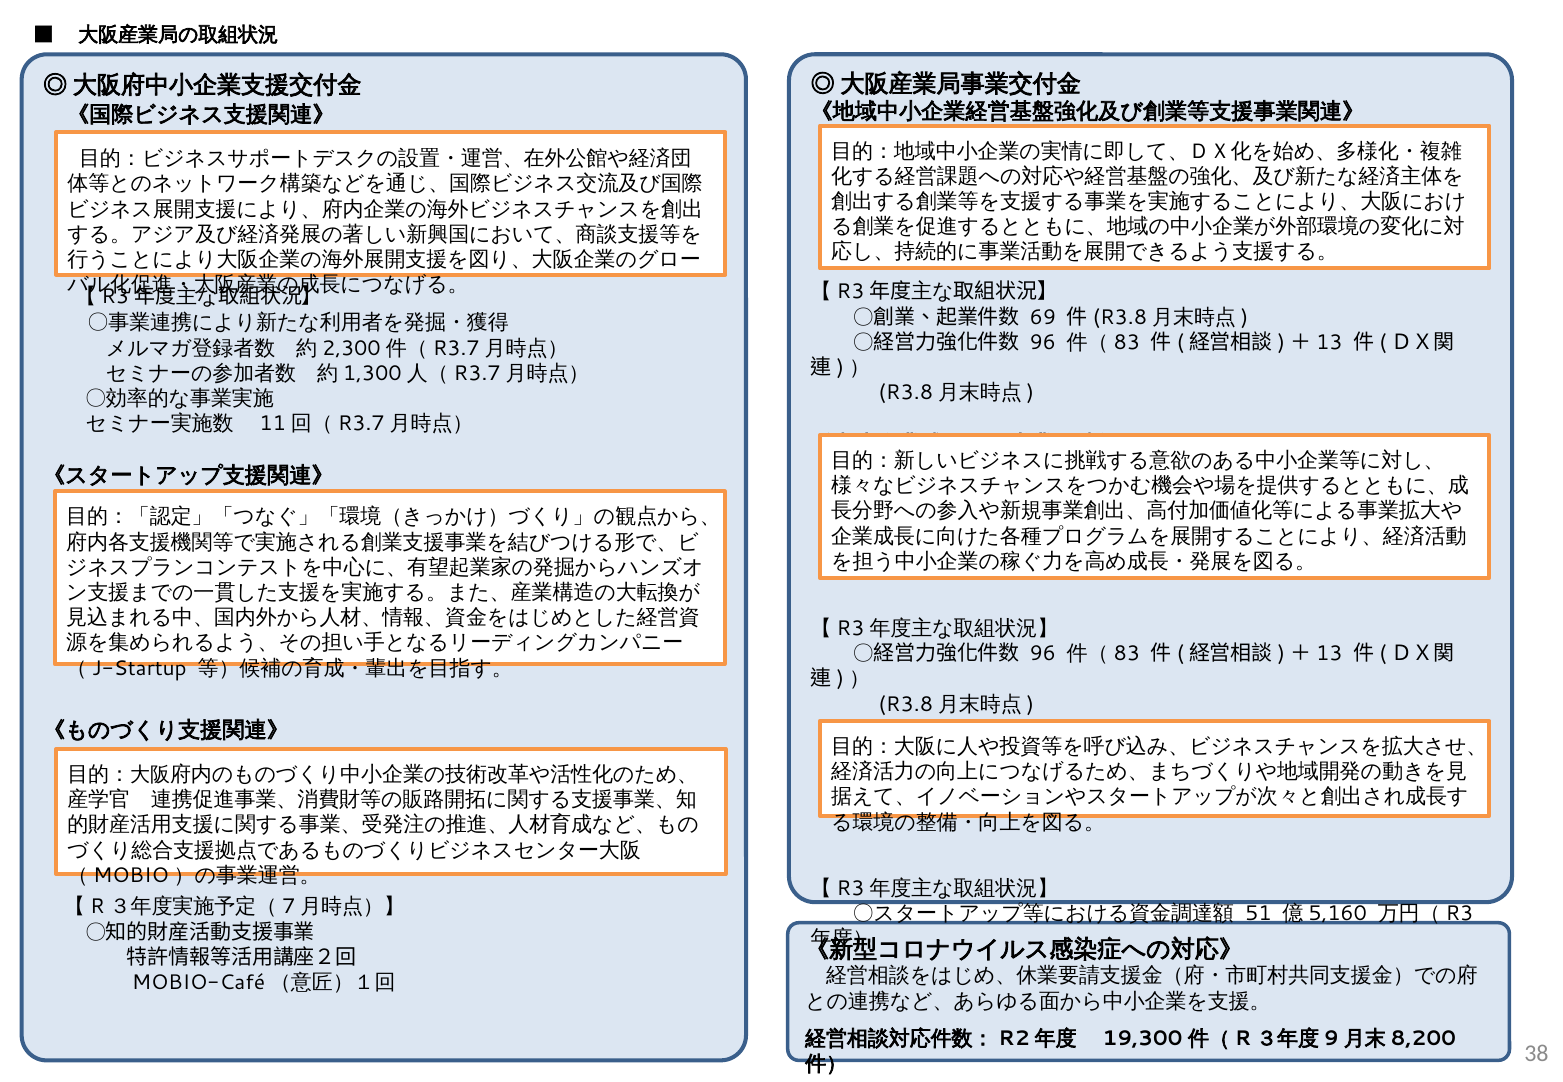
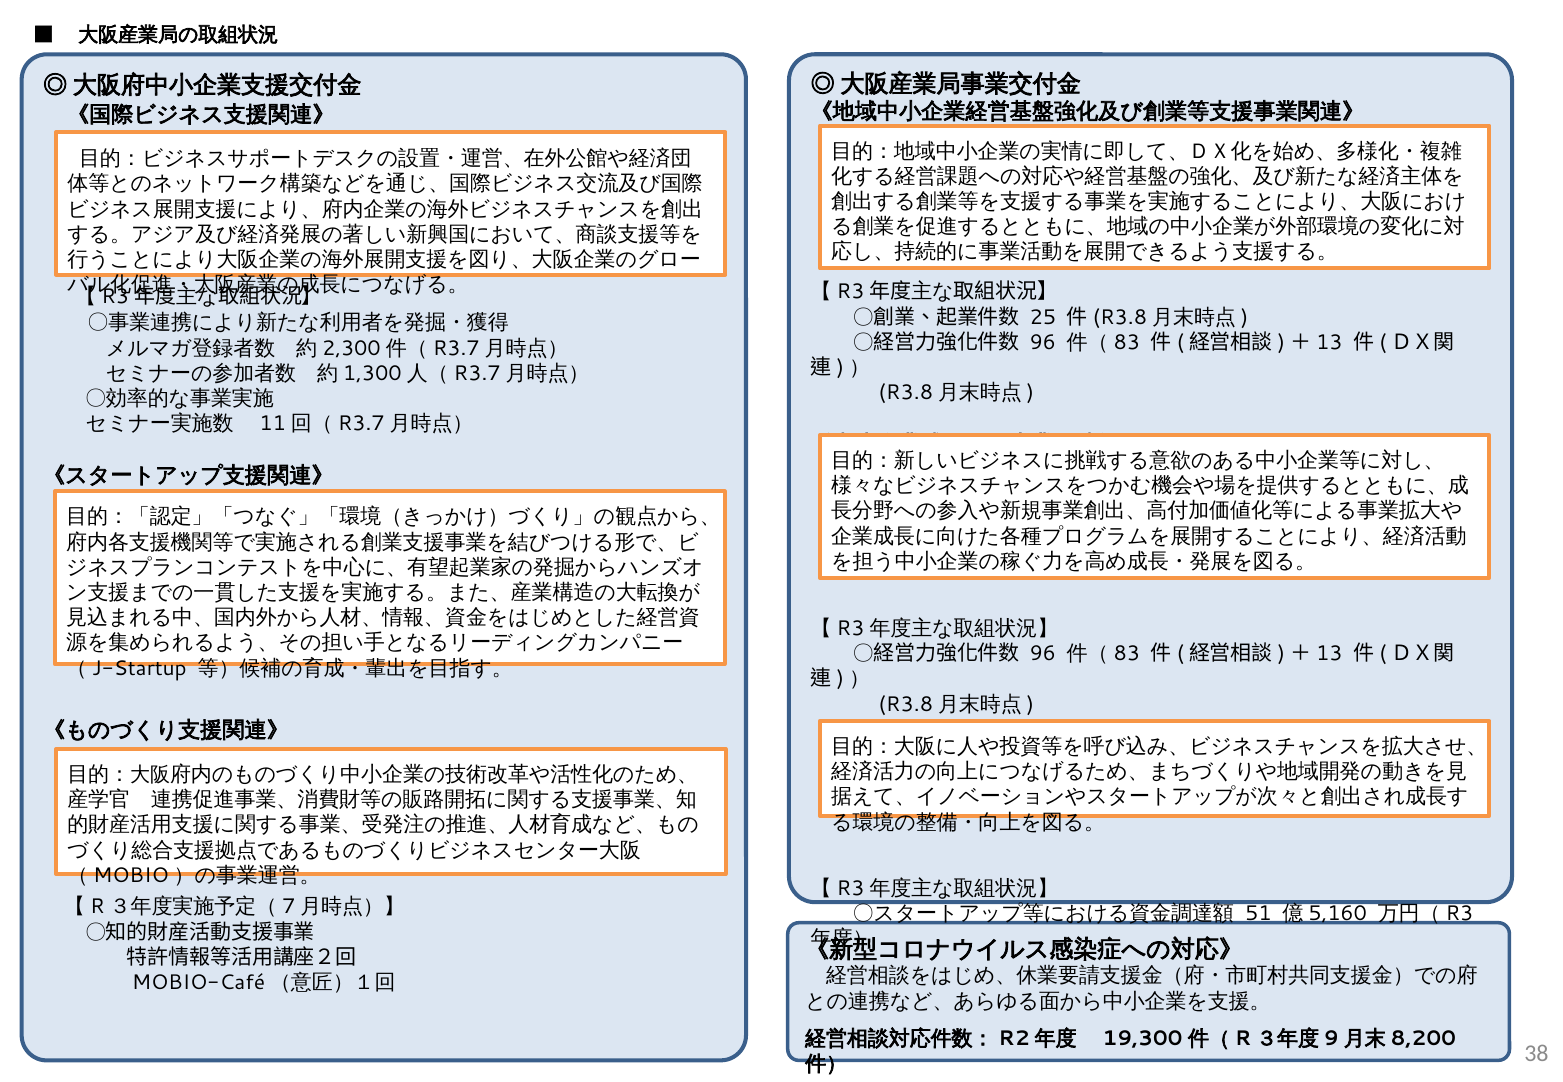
69: 69 -> 25
